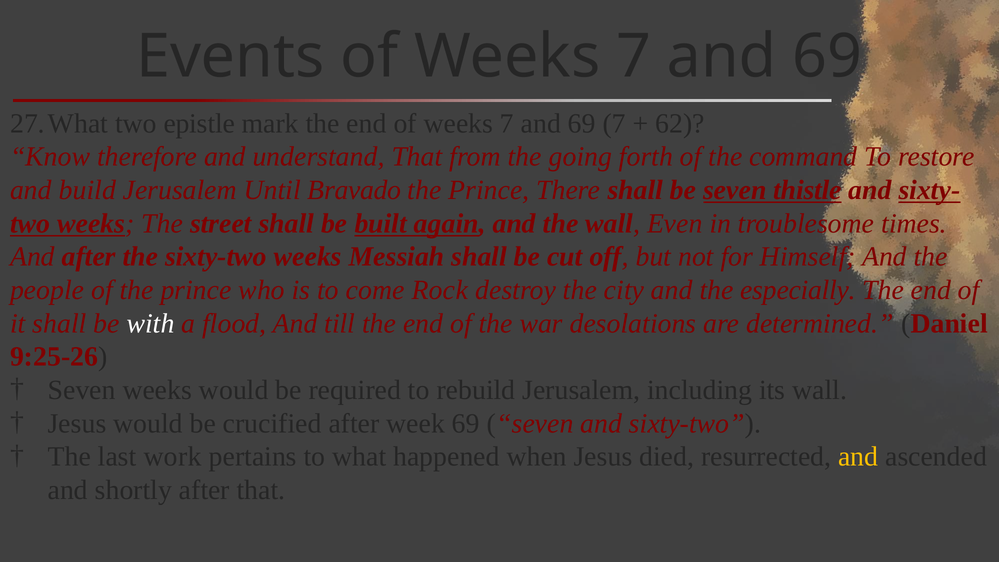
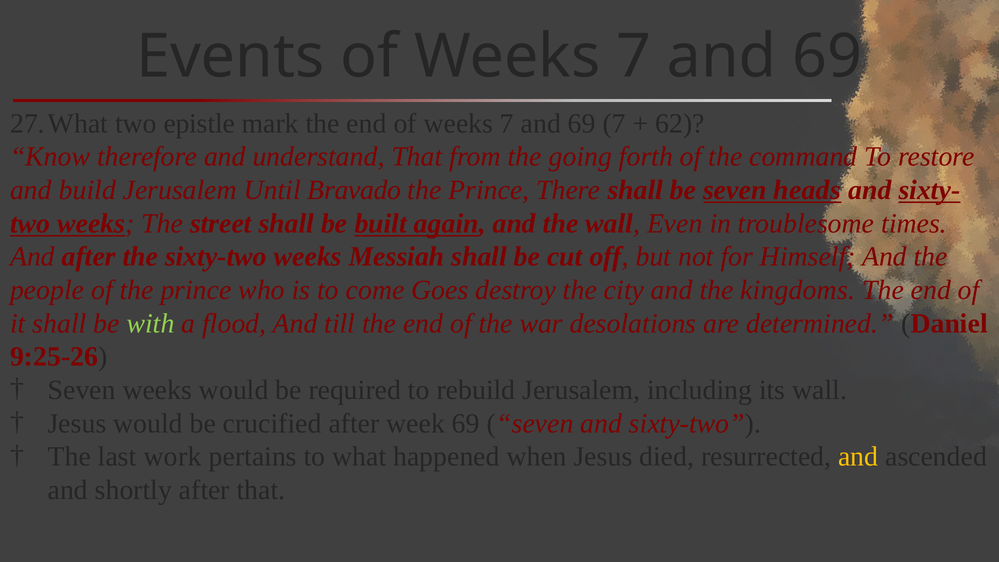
thistle: thistle -> heads
Rock: Rock -> Goes
especially: especially -> kingdoms
with colour: white -> light green
